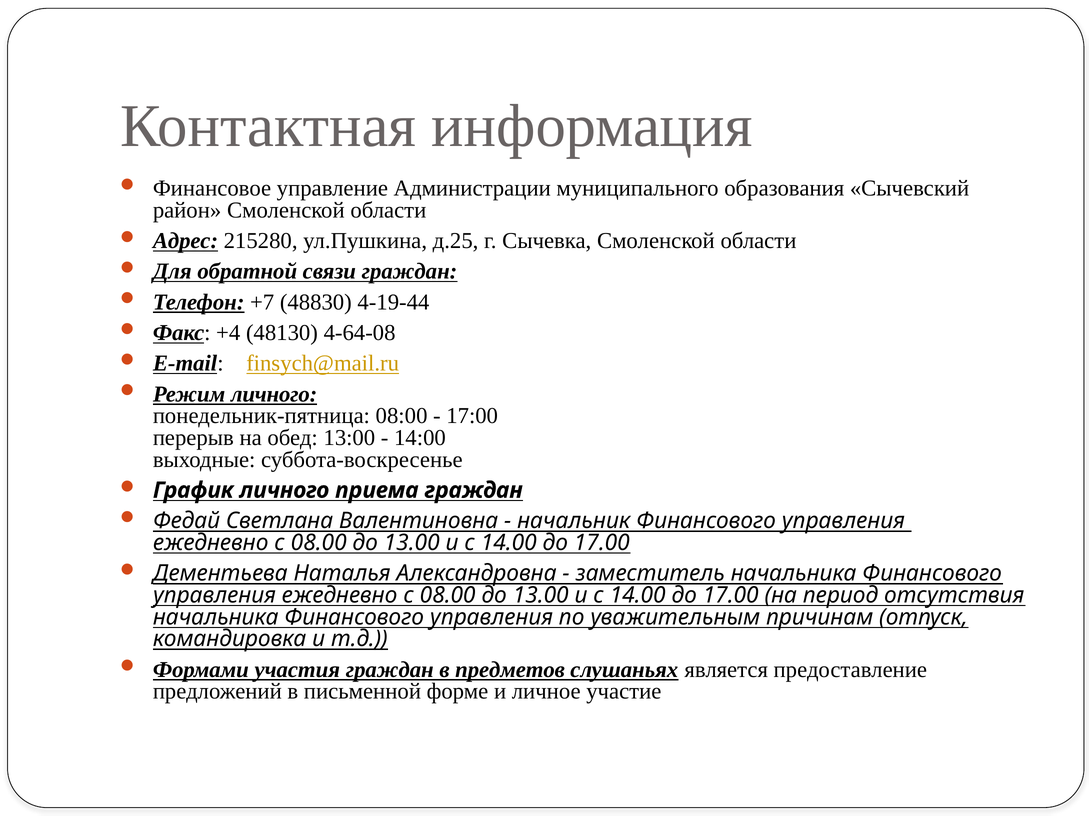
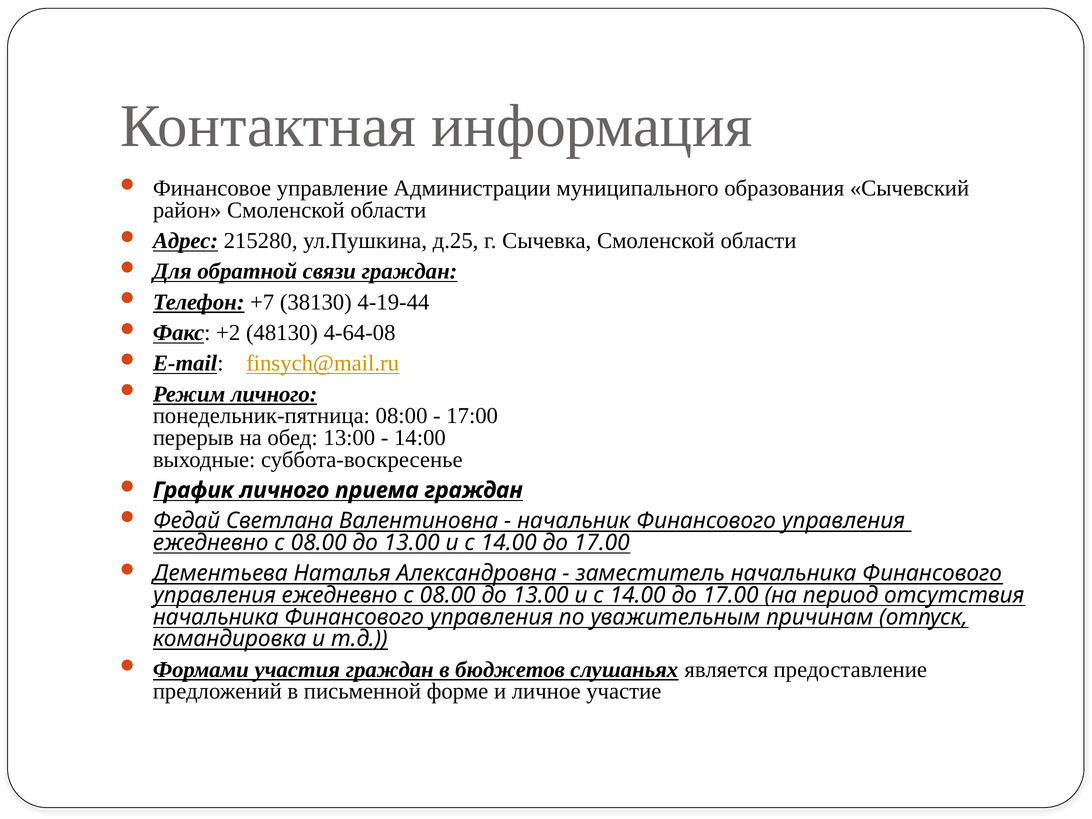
48830: 48830 -> 38130
+4: +4 -> +2
предметов: предметов -> бюджетов
